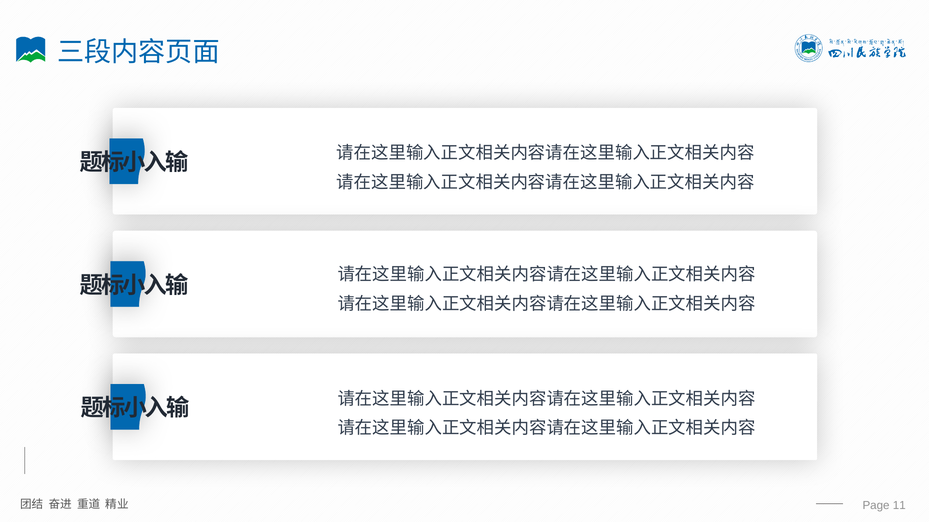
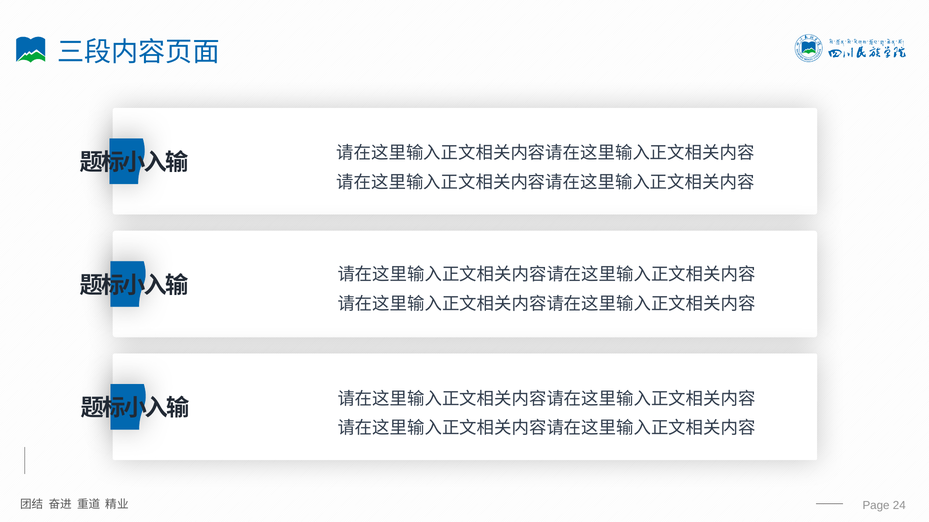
11: 11 -> 24
